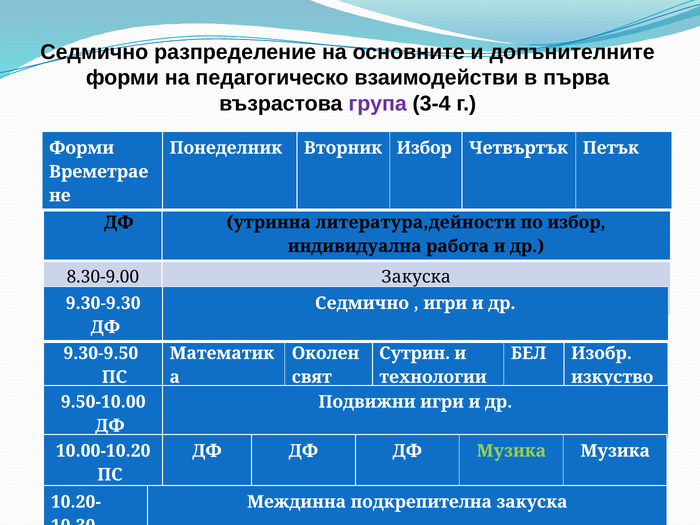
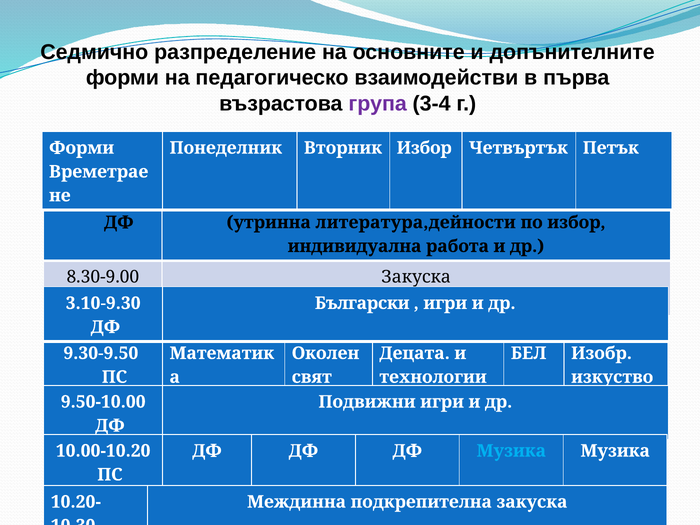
9.30-9.30: 9.30-9.30 -> 3.10-9.30
Седмично at (362, 303): Седмично -> Български
Сутрин at (415, 353): Сутрин -> Децата
Музика at (511, 451) colour: light green -> light blue
